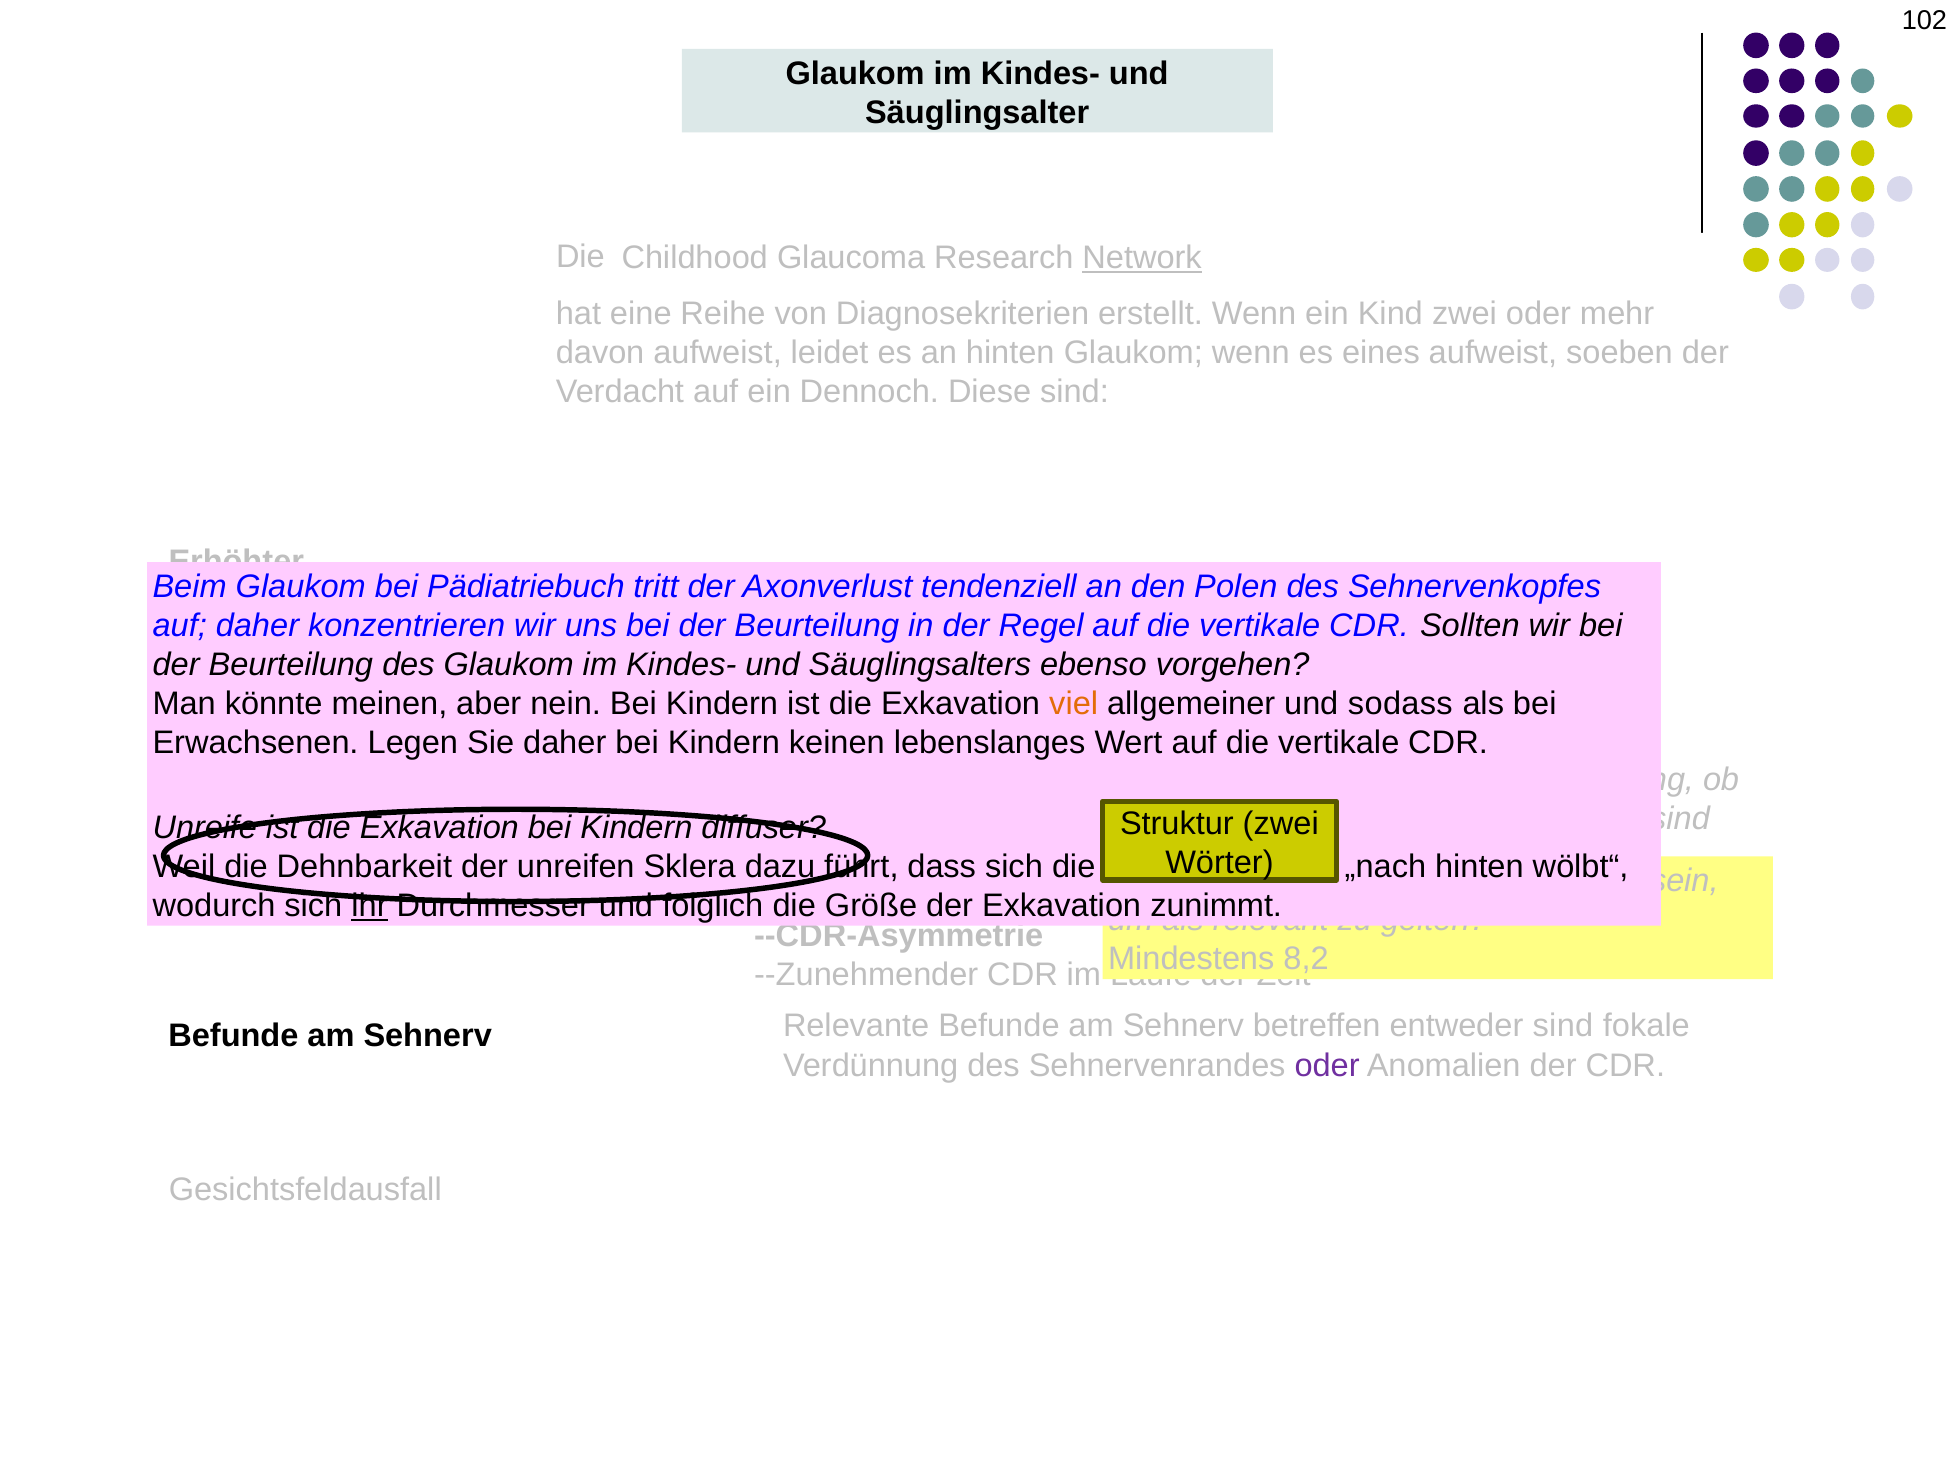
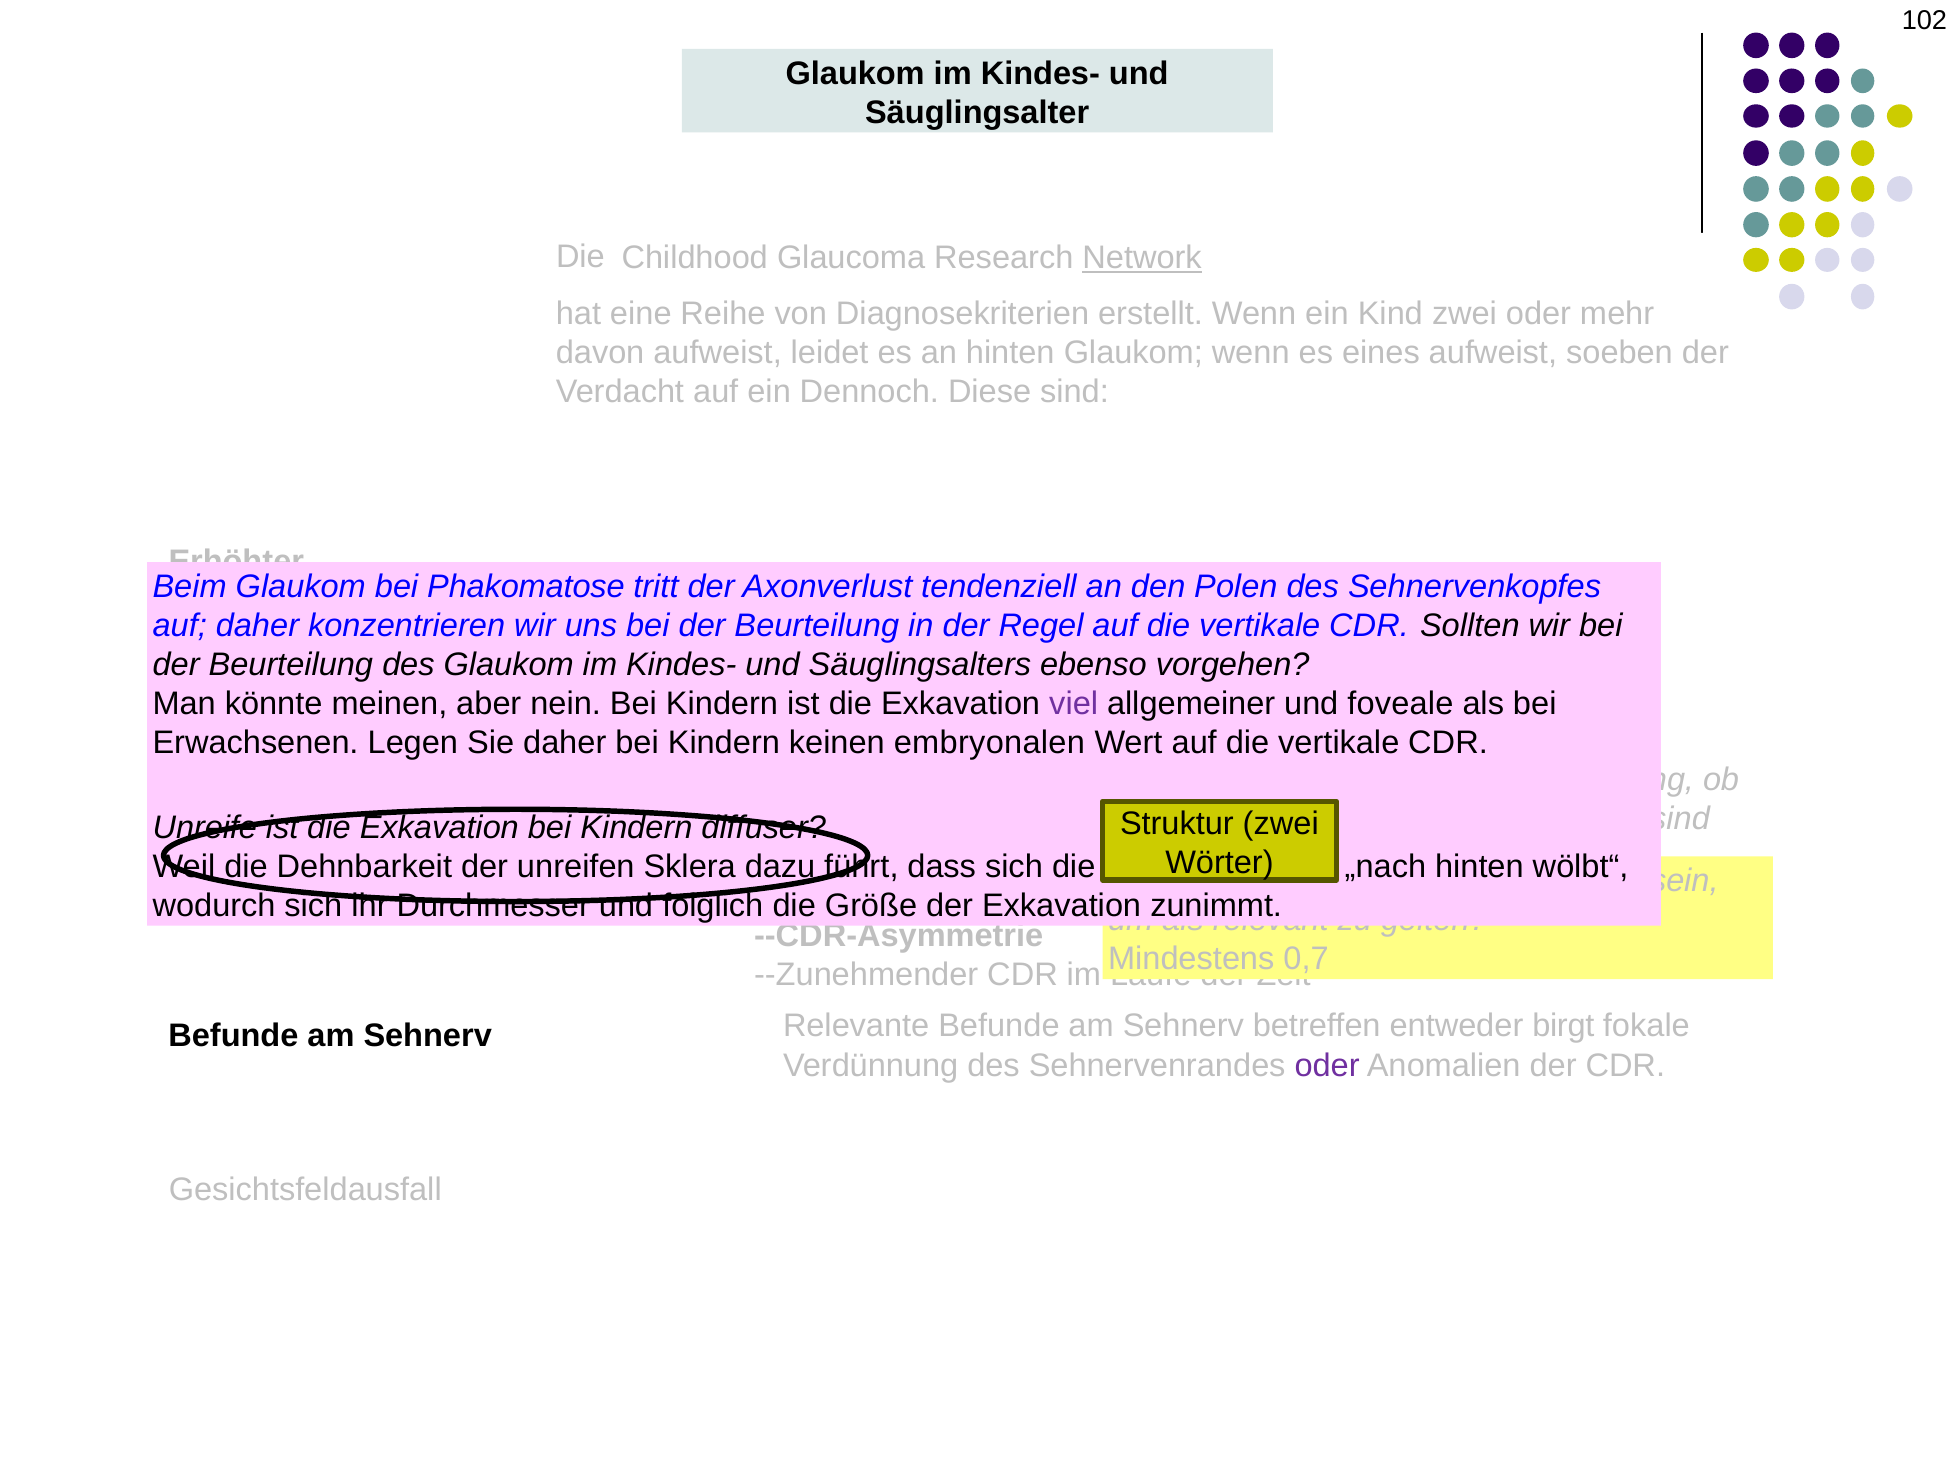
Pädiatriebuch: Pädiatriebuch -> Phakomatose
viel colour: orange -> purple
sodass: sodass -> foveale
lebenslanges: lebenslanges -> embryonalen
ihr underline: present -> none
8,2: 8,2 -> 0,7
entweder sind: sind -> birgt
